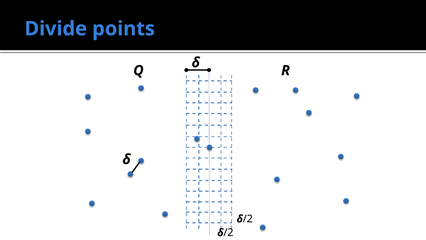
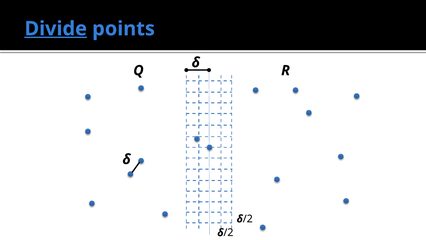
Divide underline: none -> present
